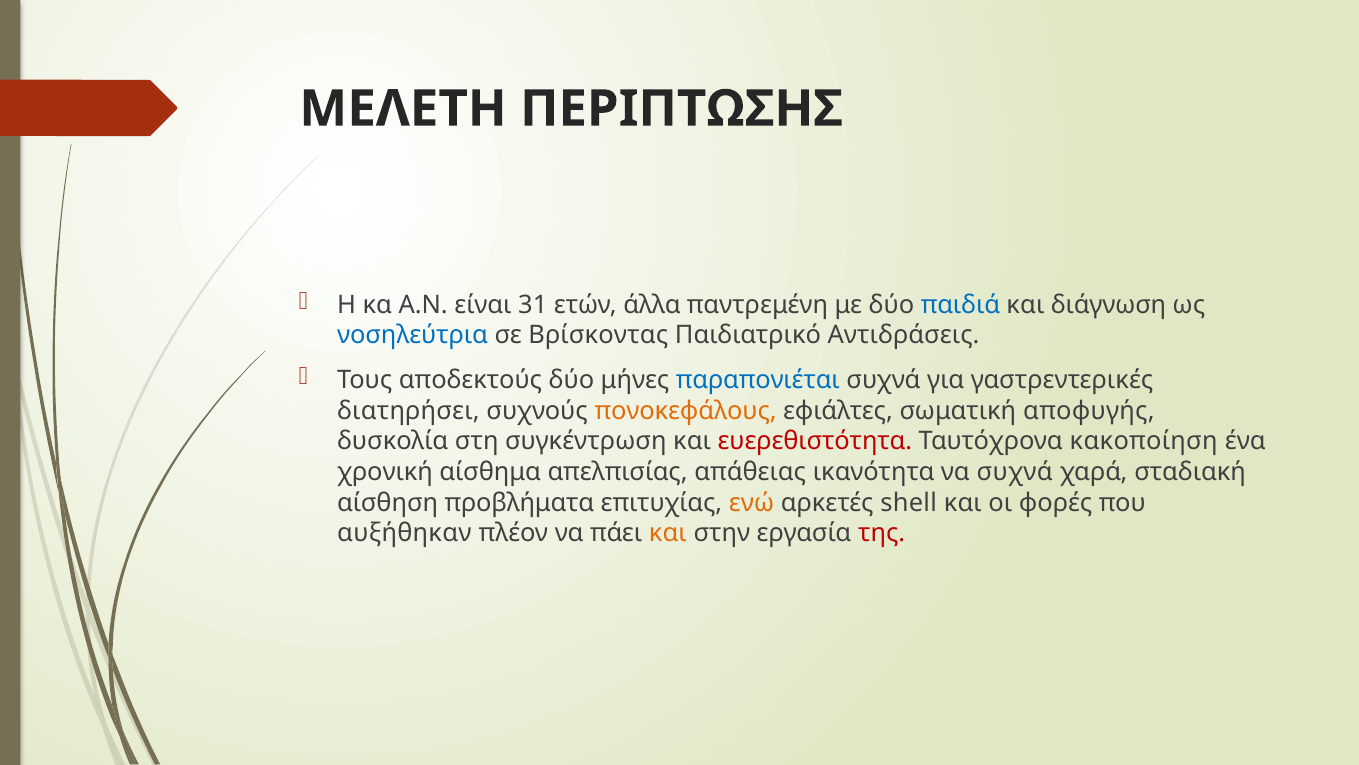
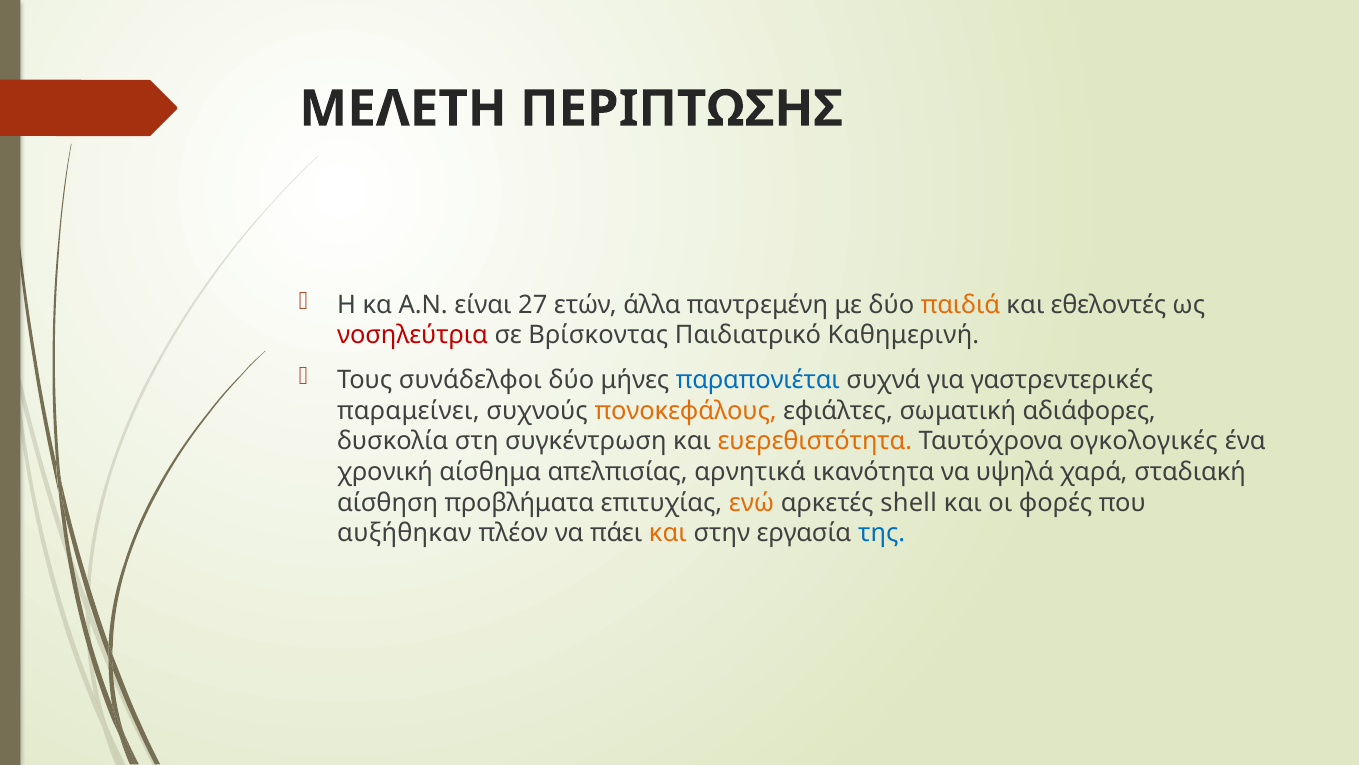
31: 31 -> 27
παιδιά colour: blue -> orange
διάγνωση: διάγνωση -> εθελοντές
νοσηλεύτρια colour: blue -> red
Αντιδράσεις: Αντιδράσεις -> Καθημερινή
αποδεκτούς: αποδεκτούς -> συνάδελφοι
διατηρήσει: διατηρήσει -> παραμείνει
αποφυγής: αποφυγής -> αδιάφορες
ευερεθιστότητα colour: red -> orange
κακοποίηση: κακοποίηση -> ογκολογικές
απάθειας: απάθειας -> αρνητικά
να συχνά: συχνά -> υψηλά
της colour: red -> blue
